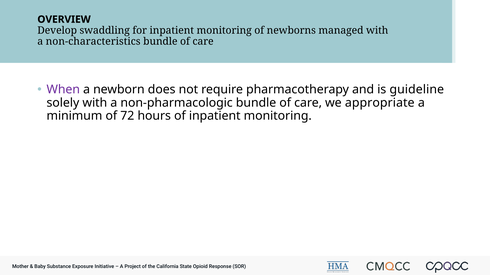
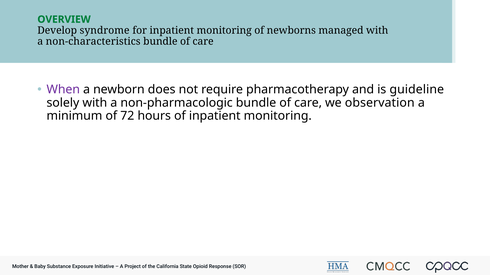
OVERVIEW colour: black -> green
swaddling: swaddling -> syndrome
appropriate: appropriate -> observation
